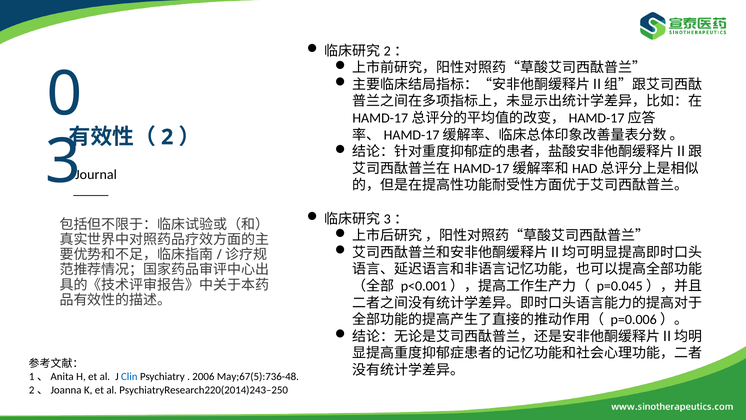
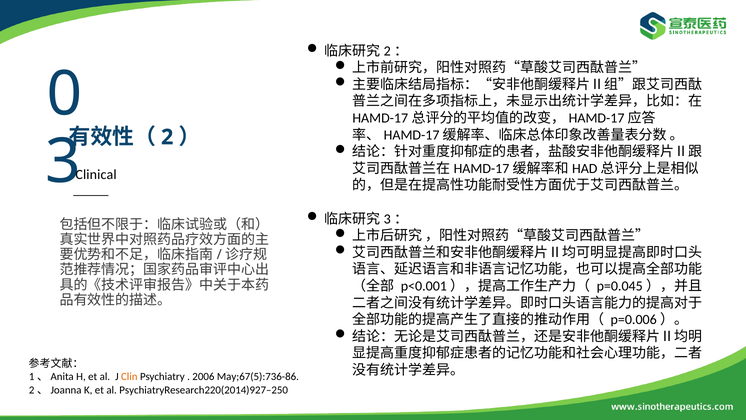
Journal: Journal -> Clinical
Clin colour: blue -> orange
May;67(5):736-48: May;67(5):736-48 -> May;67(5):736-86
PsychiatryResearch220(2014)243–250: PsychiatryResearch220(2014)243–250 -> PsychiatryResearch220(2014)927–250
